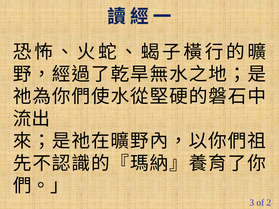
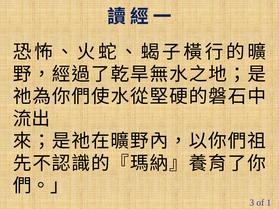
2: 2 -> 1
